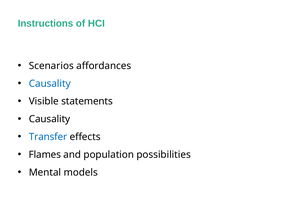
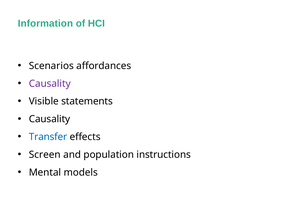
Instructions: Instructions -> Information
Causality at (50, 84) colour: blue -> purple
Flames: Flames -> Screen
possibilities: possibilities -> instructions
